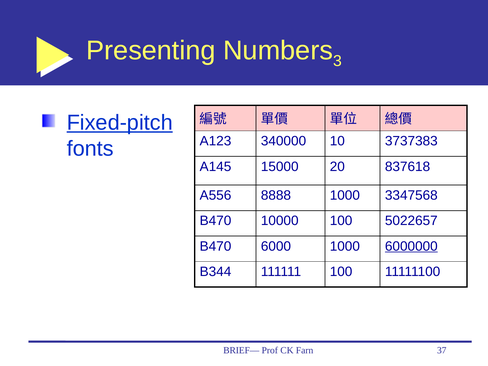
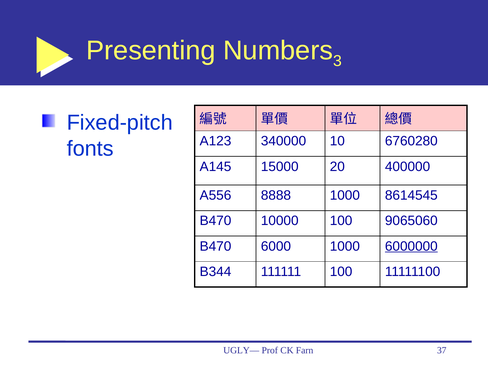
Fixed-pitch underline: present -> none
3737383: 3737383 -> 6760280
837618: 837618 -> 400000
3347568: 3347568 -> 8614545
5022657: 5022657 -> 9065060
BRIEF—: BRIEF— -> UGLY—
